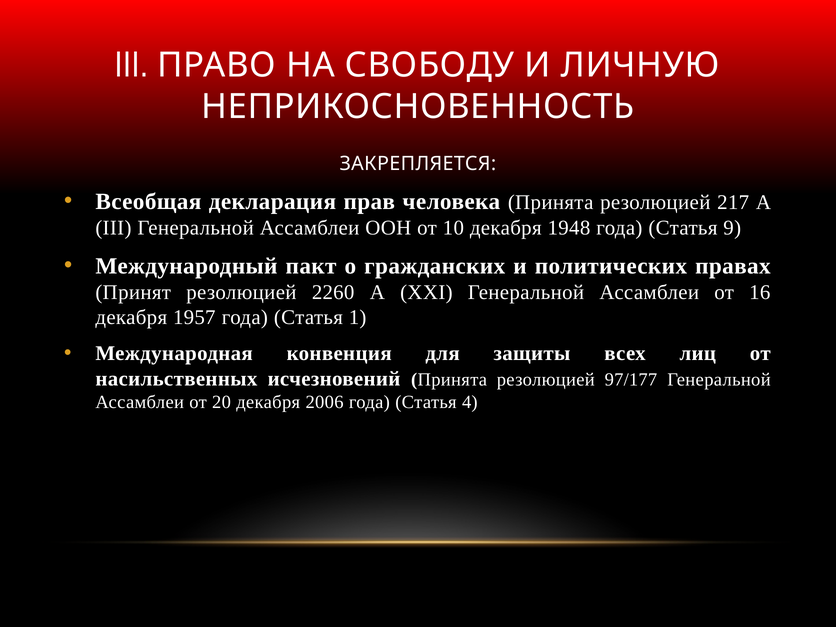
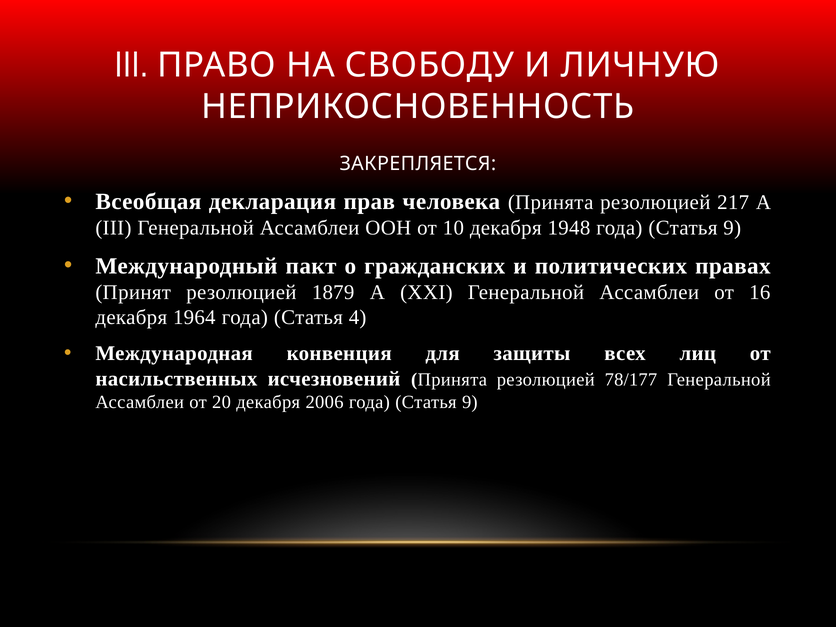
2260: 2260 -> 1879
1957: 1957 -> 1964
1: 1 -> 4
97/177: 97/177 -> 78/177
2006 года Статья 4: 4 -> 9
